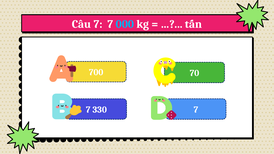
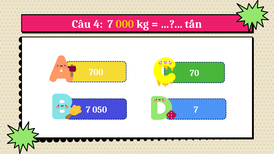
Câu 7: 7 -> 4
000 colour: light blue -> yellow
330: 330 -> 050
